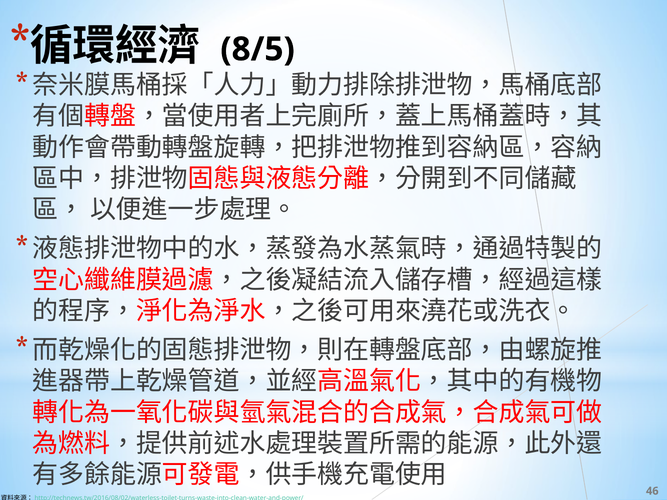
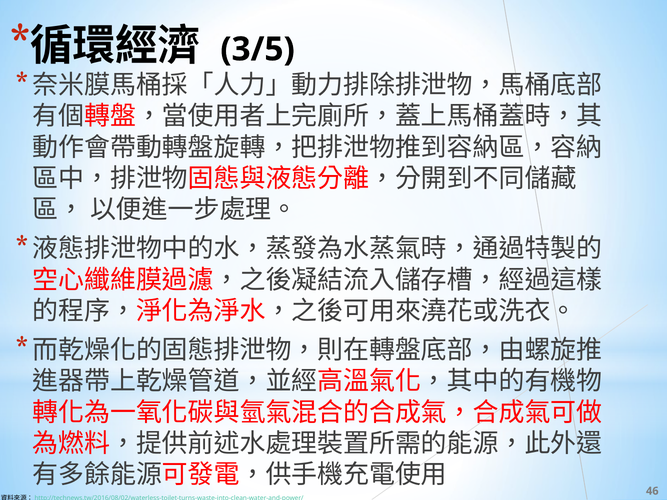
8/5: 8/5 -> 3/5
